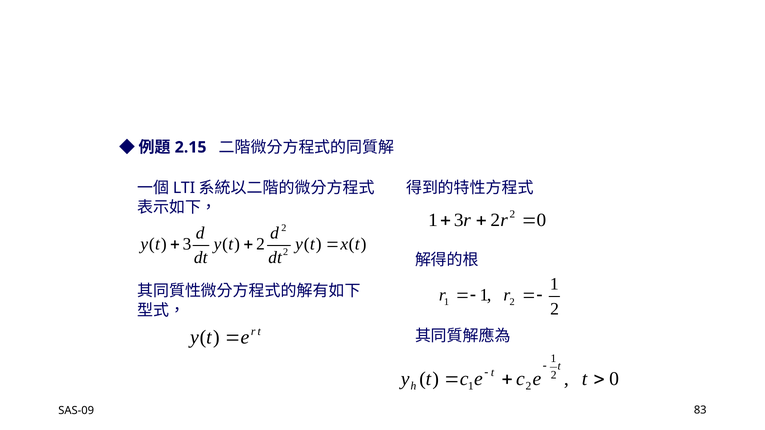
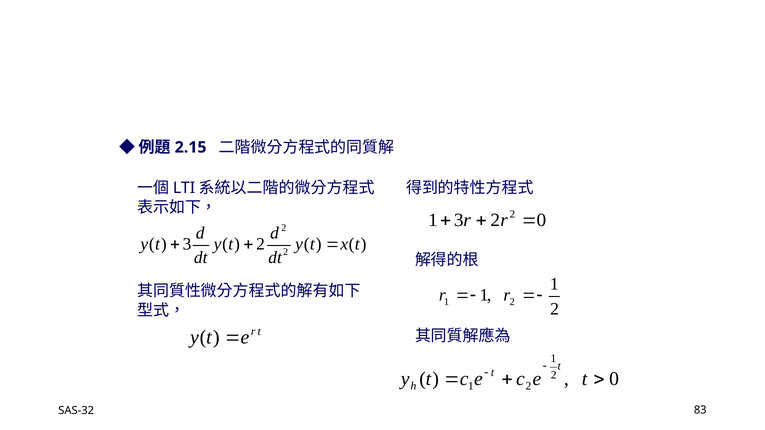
SAS-09: SAS-09 -> SAS-32
